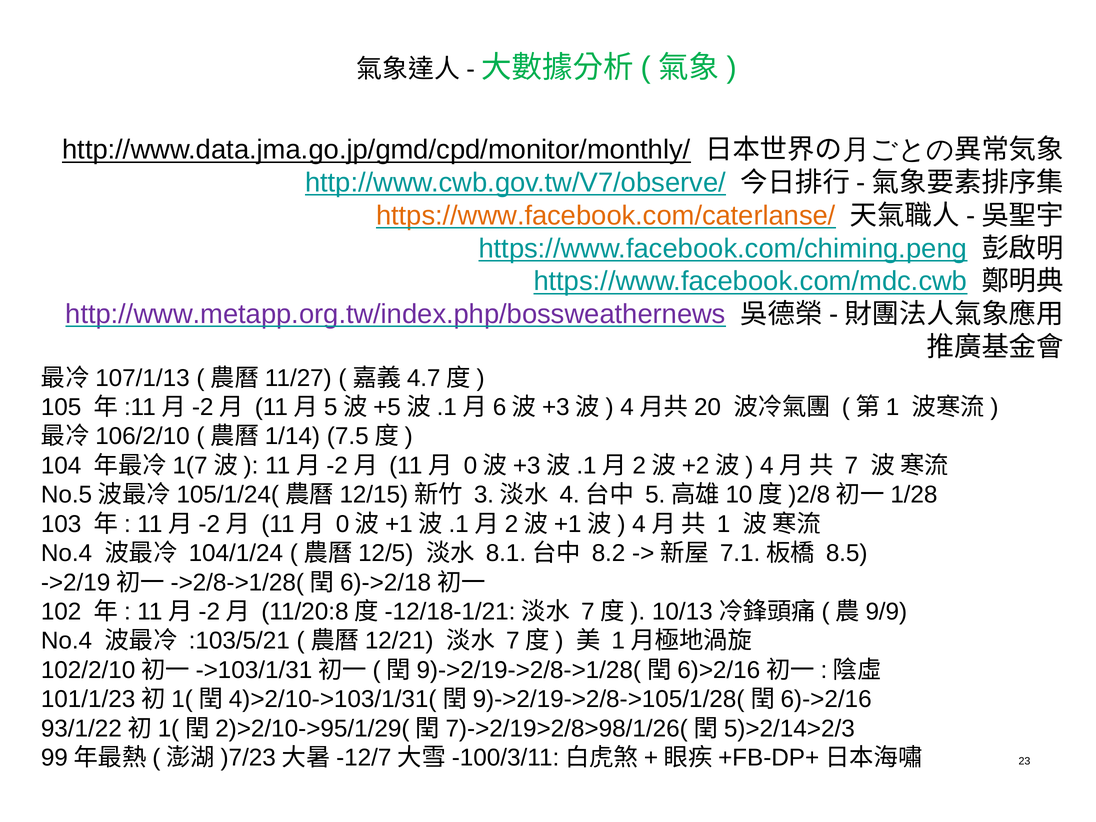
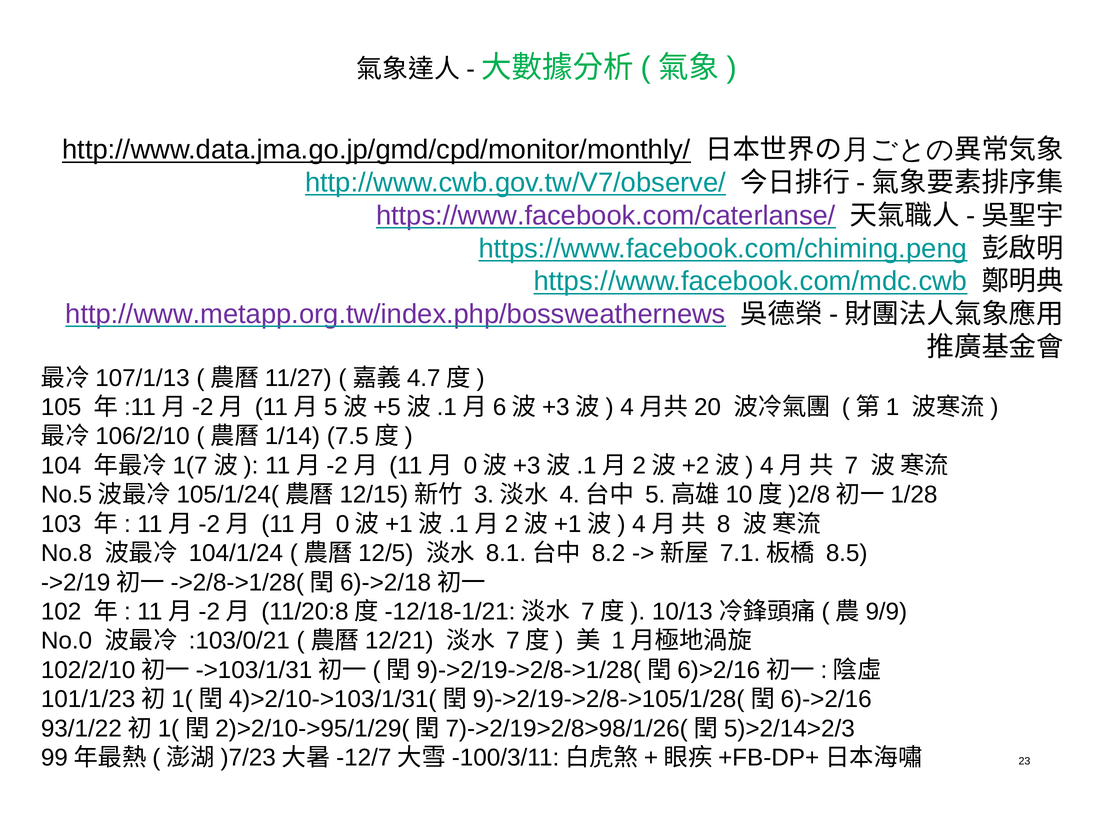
https://www.facebook.com/caterlanse/ colour: orange -> purple
1: 1 -> 8
No.4 at (67, 553): No.4 -> No.8
No.4 at (67, 641): No.4 -> No.0
:103/5/21: :103/5/21 -> :103/0/21
